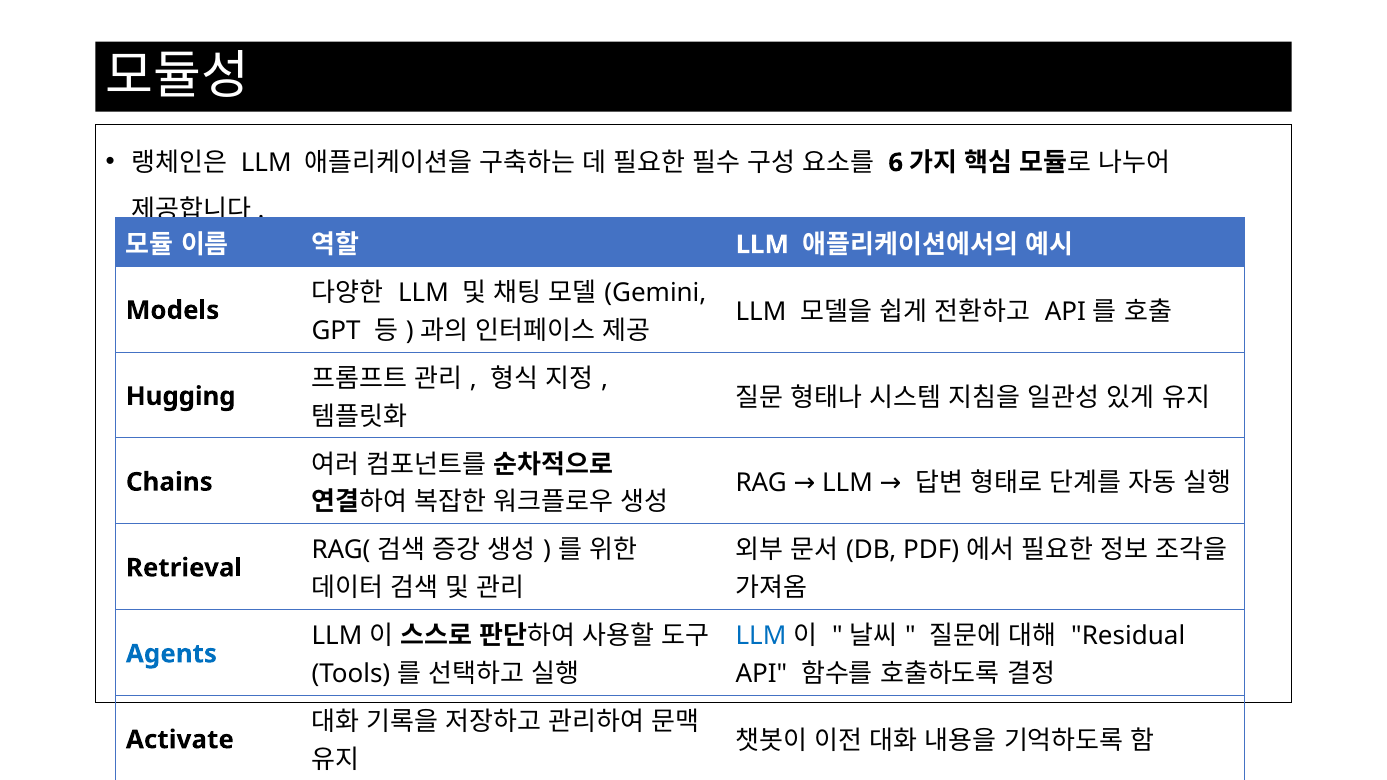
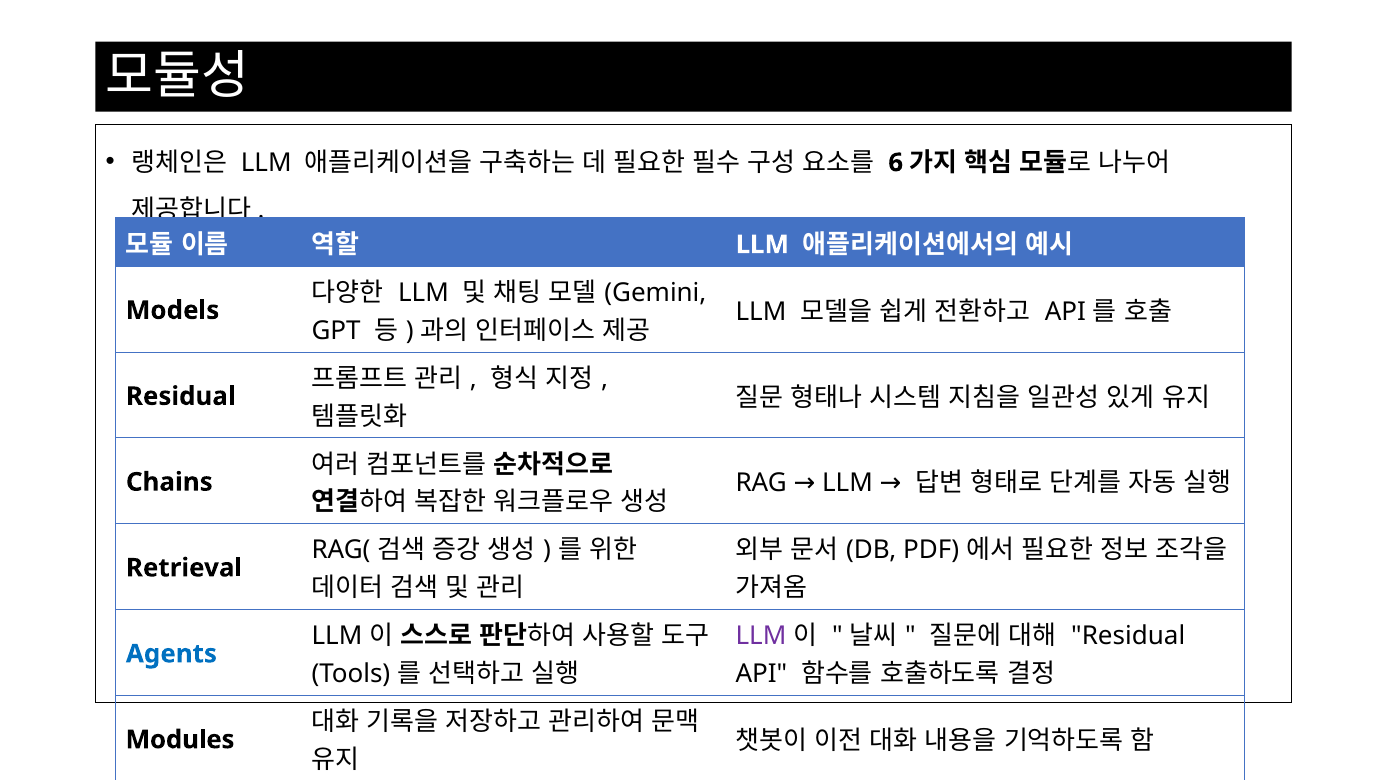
Hugging at (181, 396): Hugging -> Residual
LLM at (761, 636) colour: blue -> purple
Activate: Activate -> Modules
